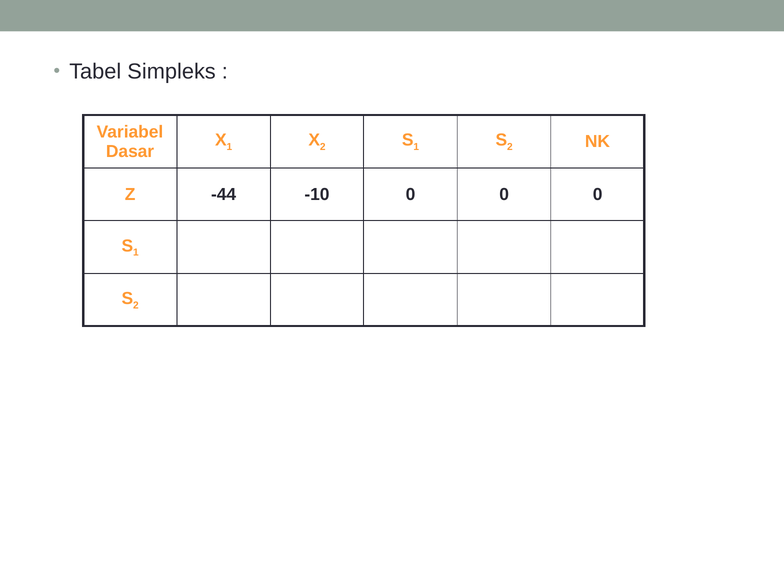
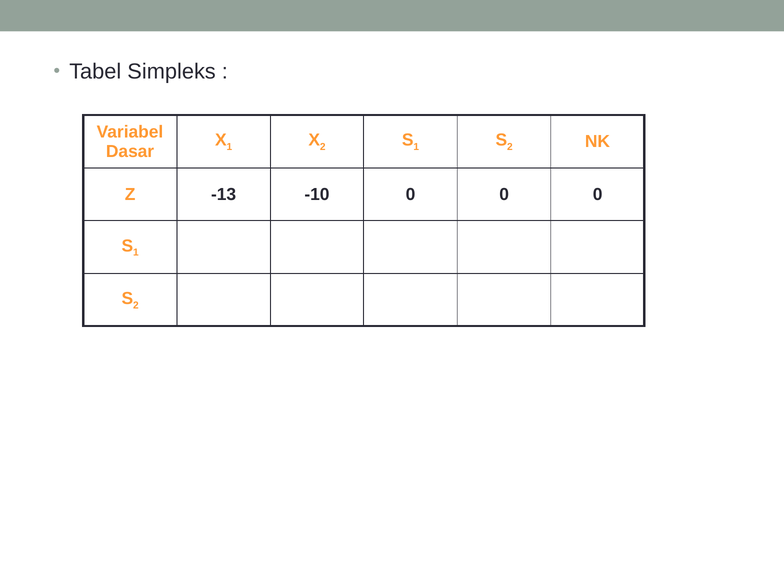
-44: -44 -> -13
